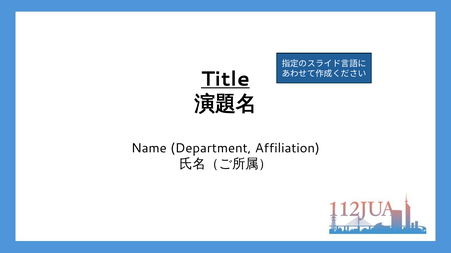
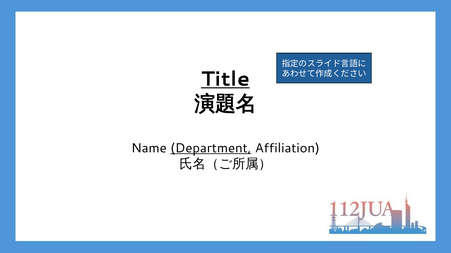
Department underline: none -> present
